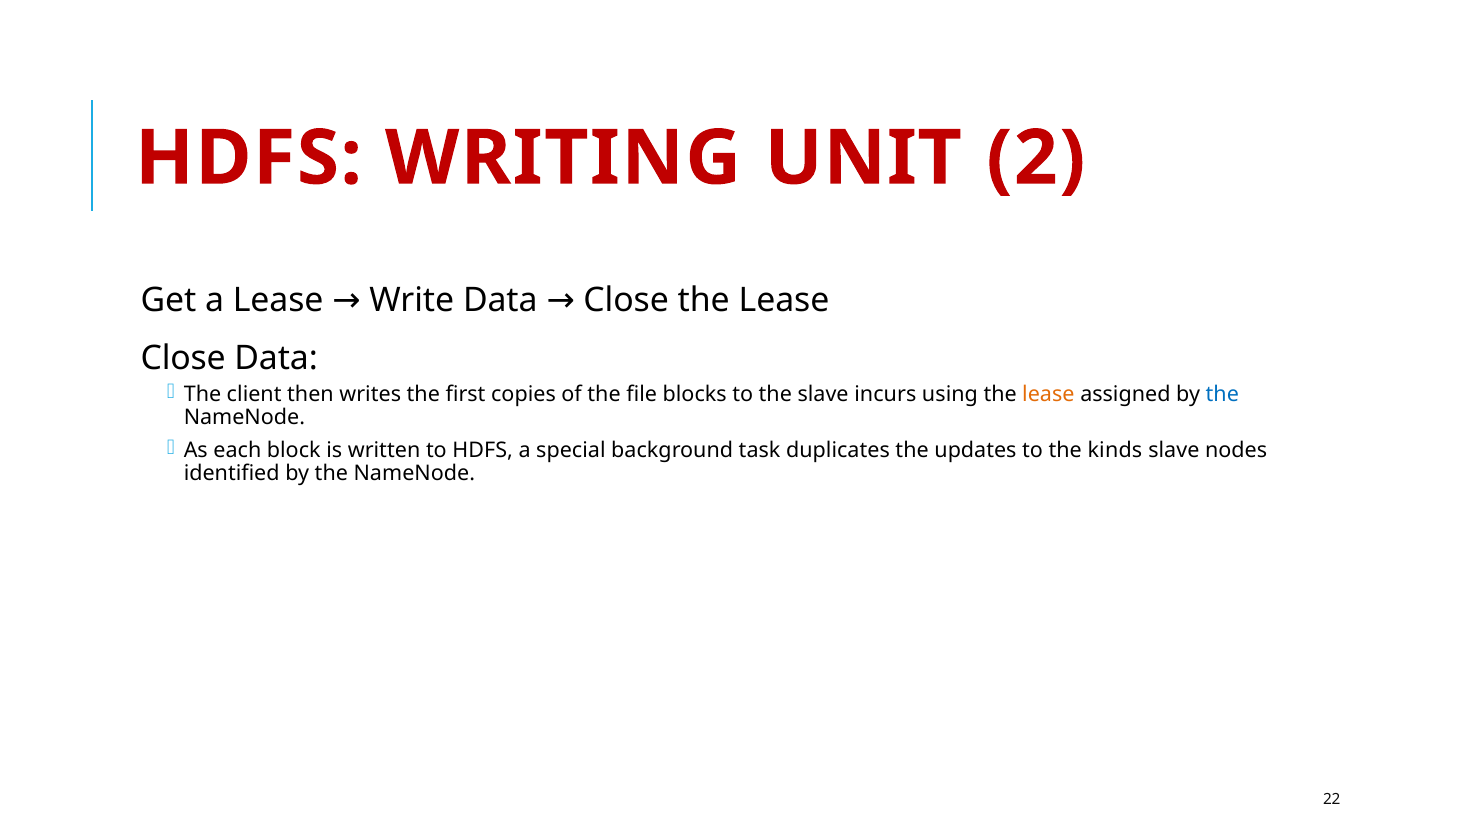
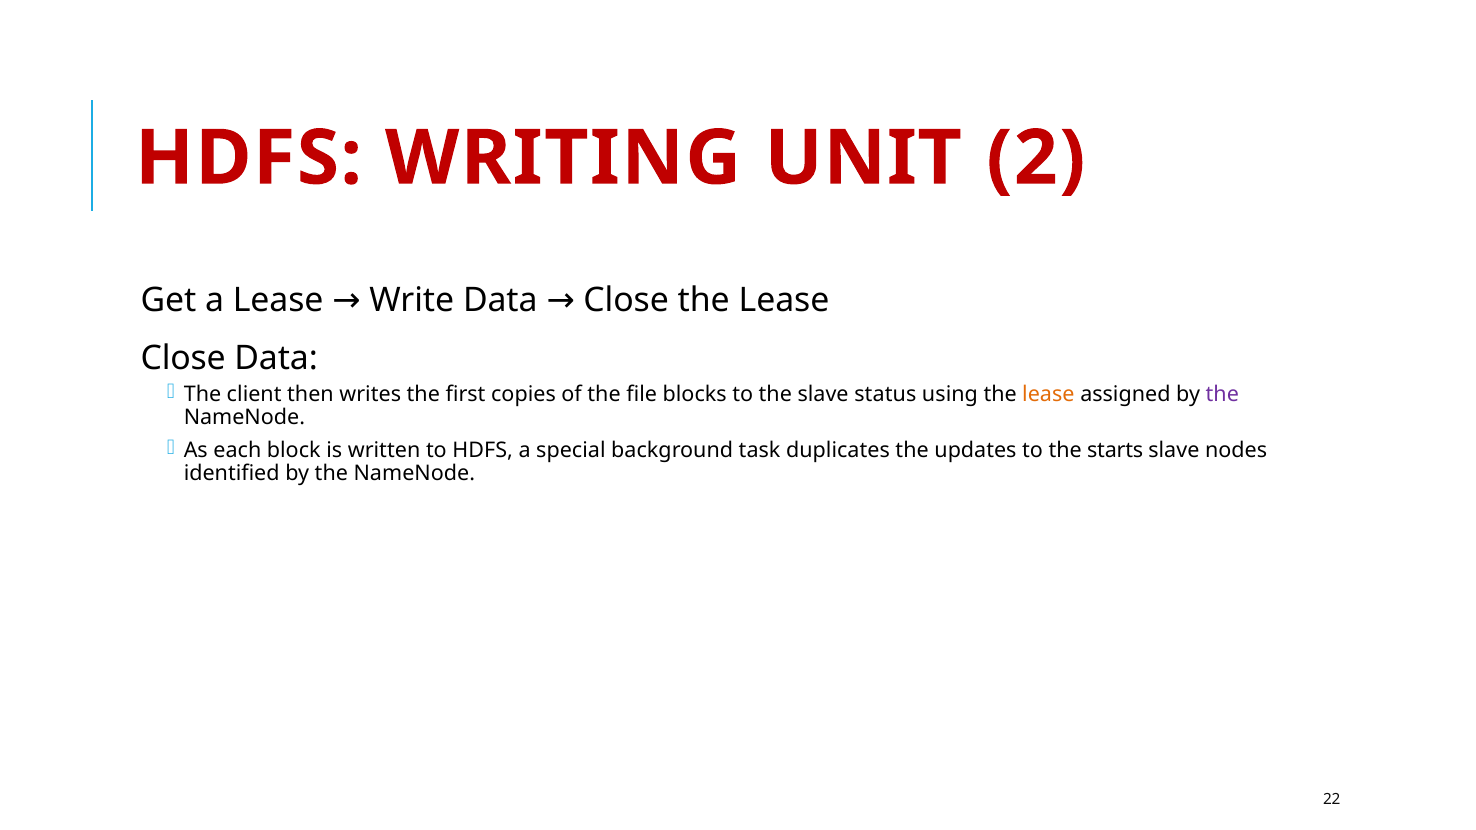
incurs: incurs -> status
the at (1222, 395) colour: blue -> purple
kinds: kinds -> starts
